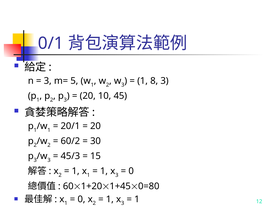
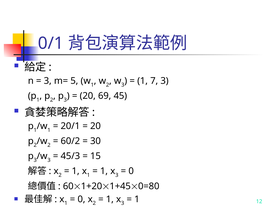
8: 8 -> 7
10: 10 -> 69
